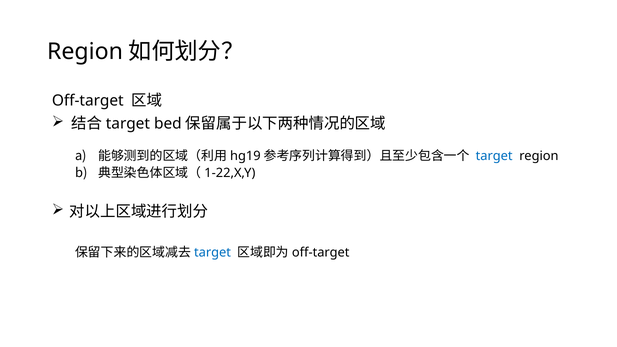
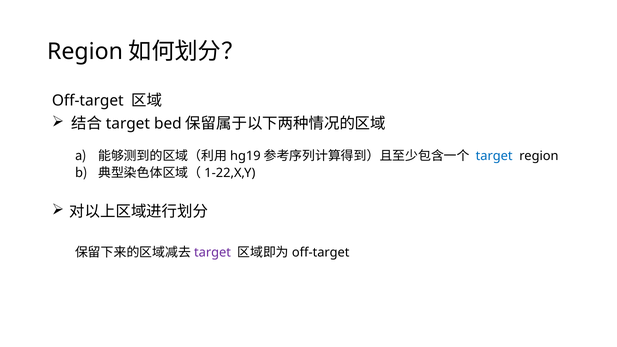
target at (213, 253) colour: blue -> purple
